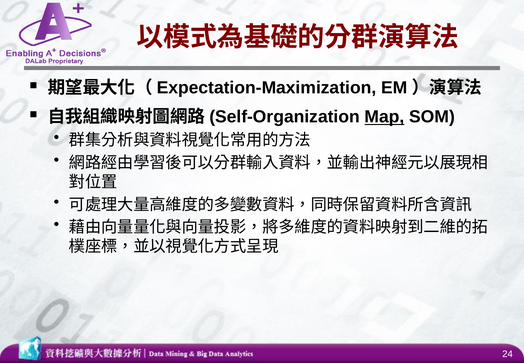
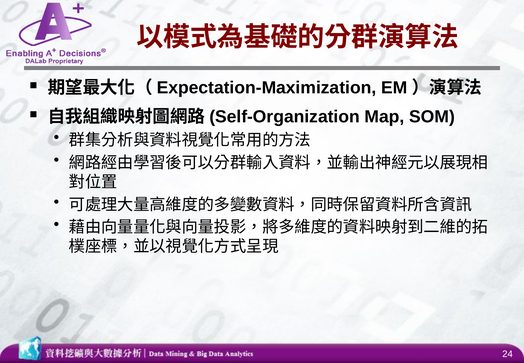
Map underline: present -> none
